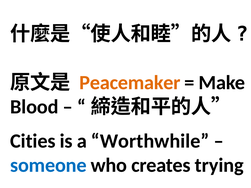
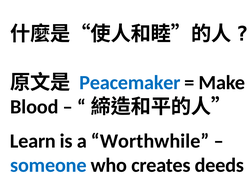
Peacemaker colour: orange -> blue
Cities: Cities -> Learn
trying: trying -> deeds
